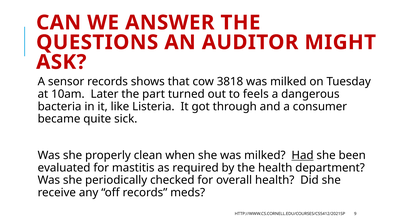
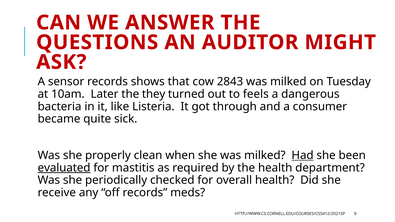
3818: 3818 -> 2843
part: part -> they
evaluated underline: none -> present
